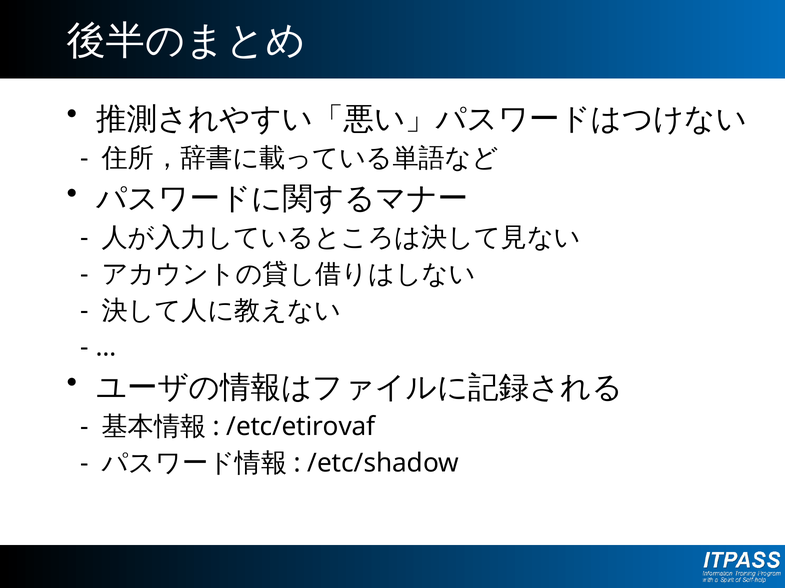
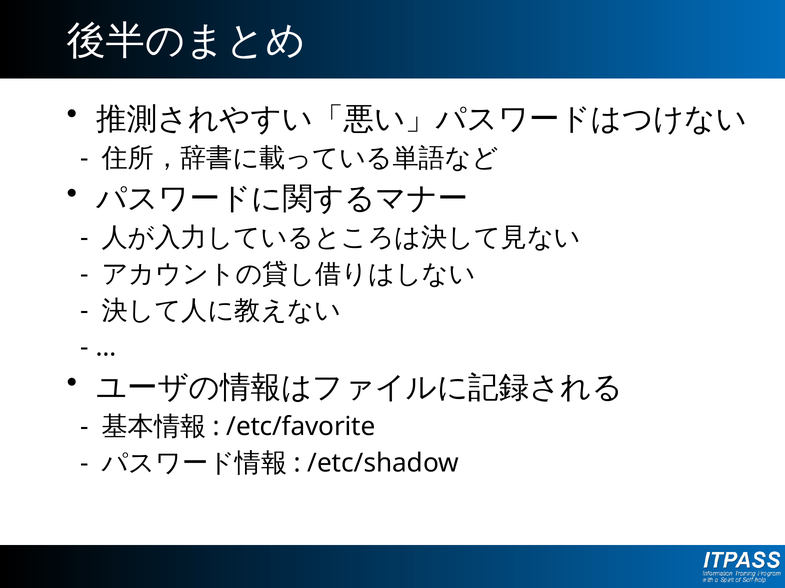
/etc/etirovaf: /etc/etirovaf -> /etc/favorite
